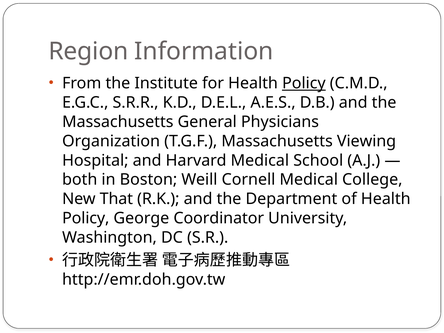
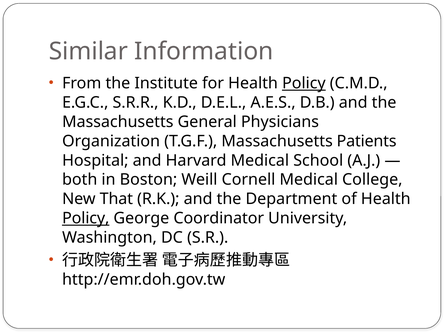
Region: Region -> Similar
Viewing: Viewing -> Patients
Policy at (86, 218) underline: none -> present
